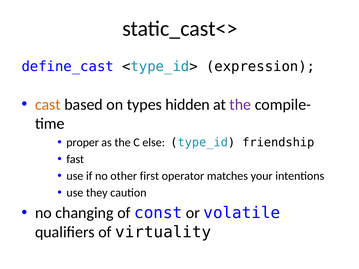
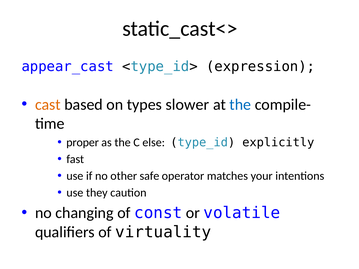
define_cast: define_cast -> appear_cast
hidden: hidden -> slower
the at (240, 105) colour: purple -> blue
friendship: friendship -> explicitly
first: first -> safe
